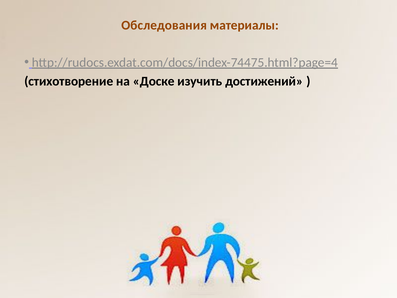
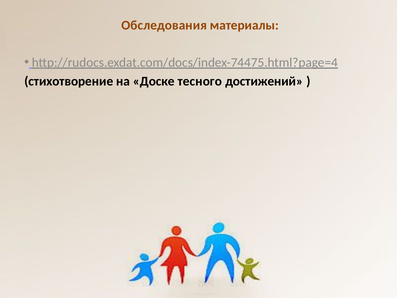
изучить: изучить -> тесного
